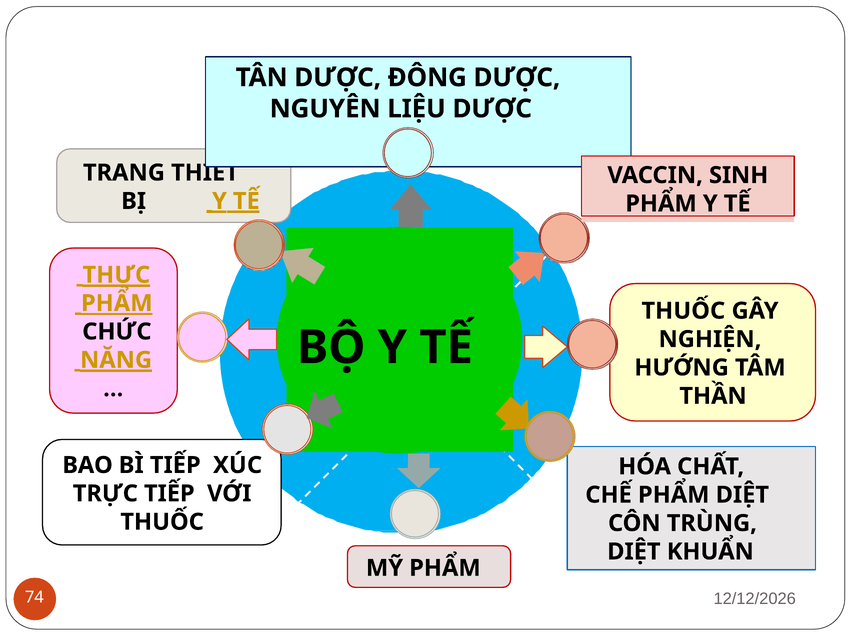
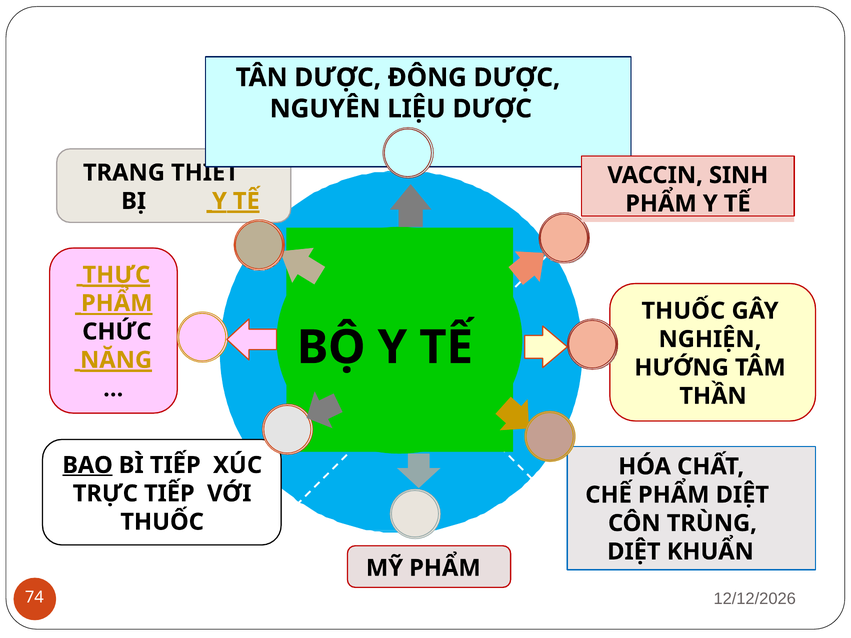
BAO underline: none -> present
